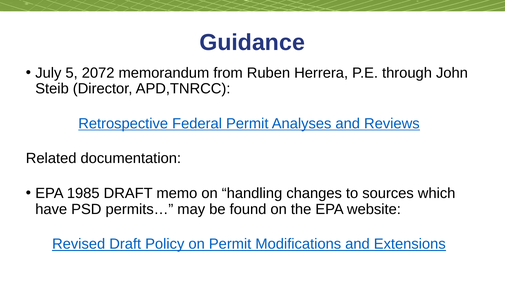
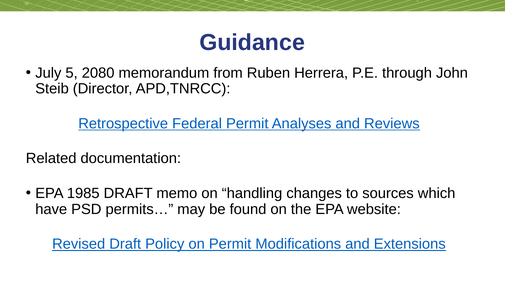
2072: 2072 -> 2080
